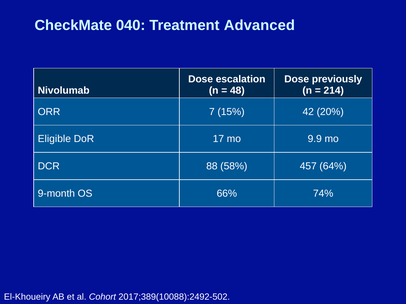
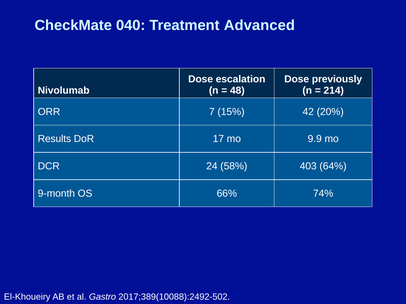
Eligible: Eligible -> Results
88: 88 -> 24
457: 457 -> 403
Cohort: Cohort -> Gastro
